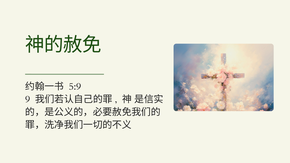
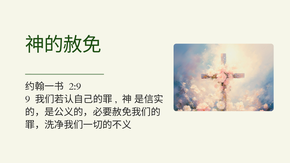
5:9: 5:9 -> 2:9
